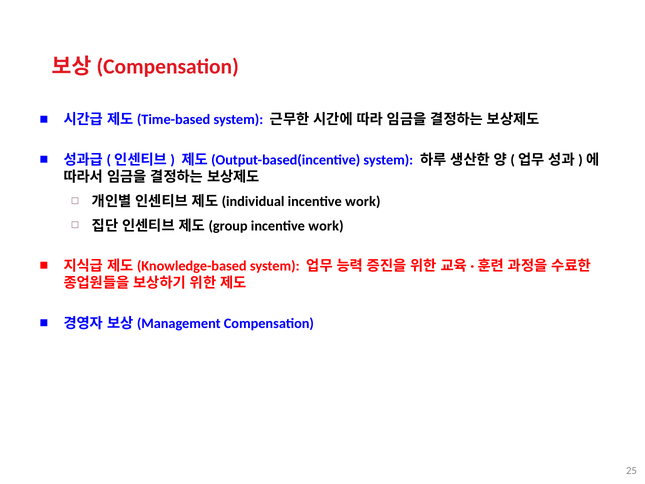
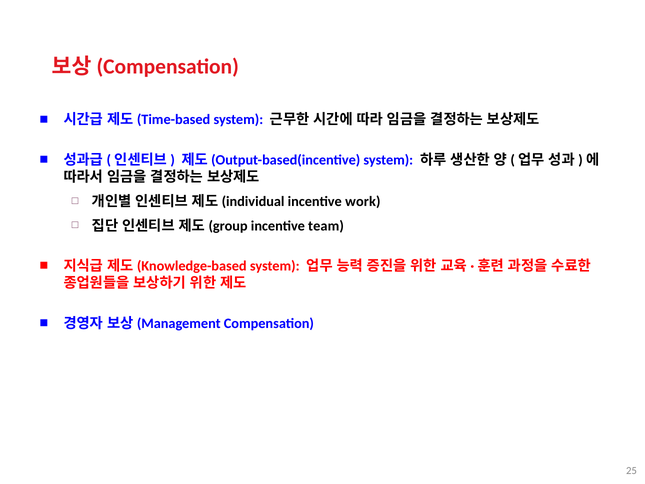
work at (326, 226): work -> team
